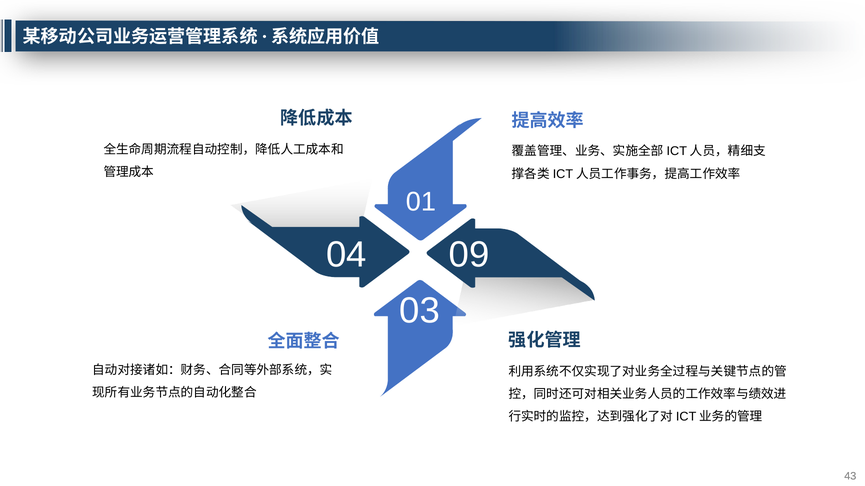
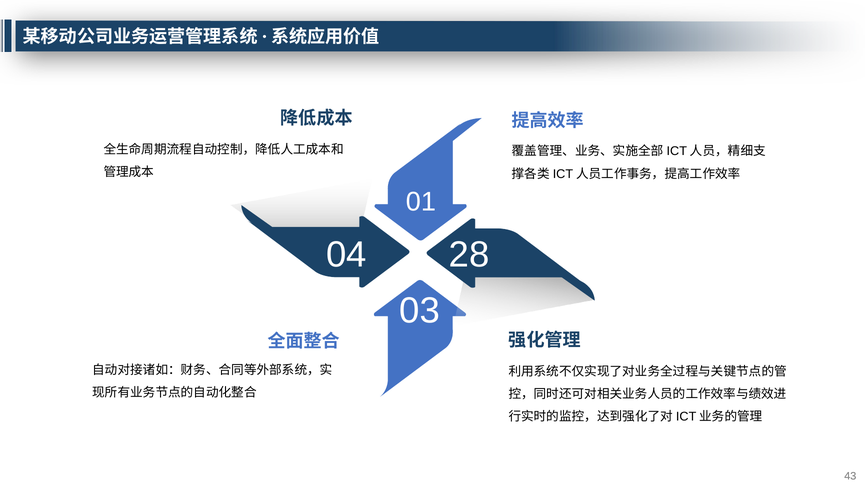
09: 09 -> 28
